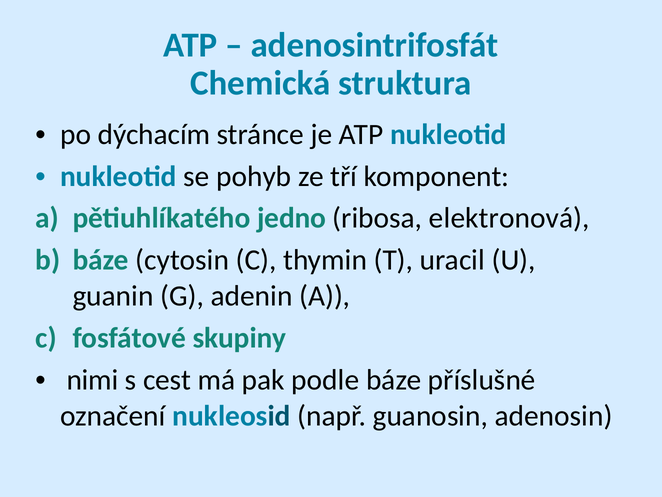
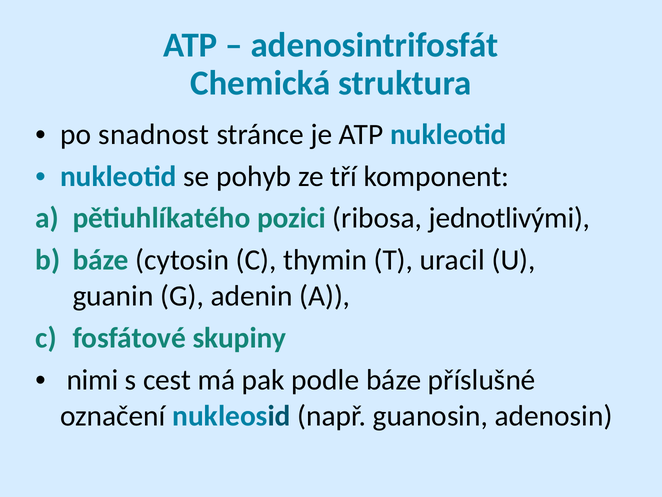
dýchacím: dýchacím -> snadnost
jedno: jedno -> pozici
elektronová: elektronová -> jednotlivými
